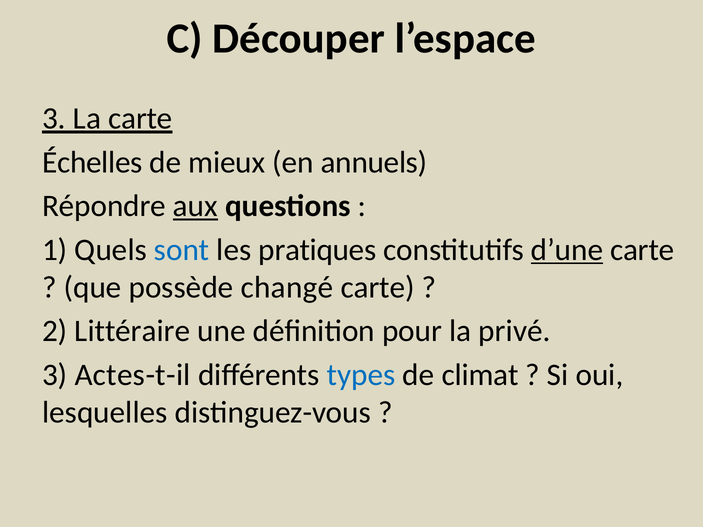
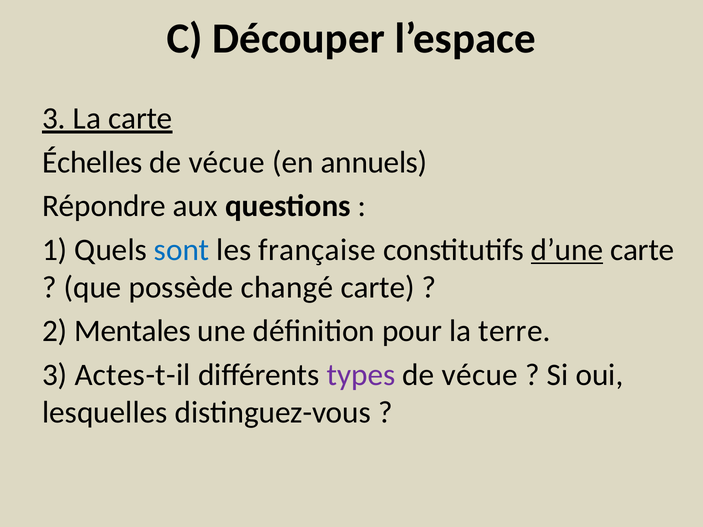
mieux at (227, 162): mieux -> vécue
aux underline: present -> none
pratiques: pratiques -> française
Littéraire: Littéraire -> Mentales
privé: privé -> terre
types colour: blue -> purple
climat at (480, 375): climat -> vécue
